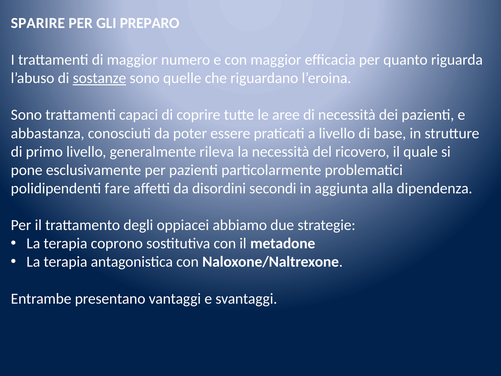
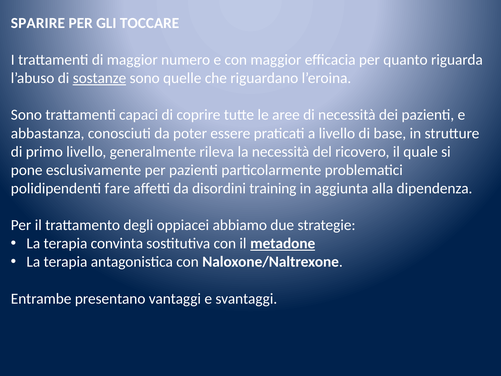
PREPARO: PREPARO -> TOCCARE
secondi: secondi -> training
coprono: coprono -> convinta
metadone underline: none -> present
